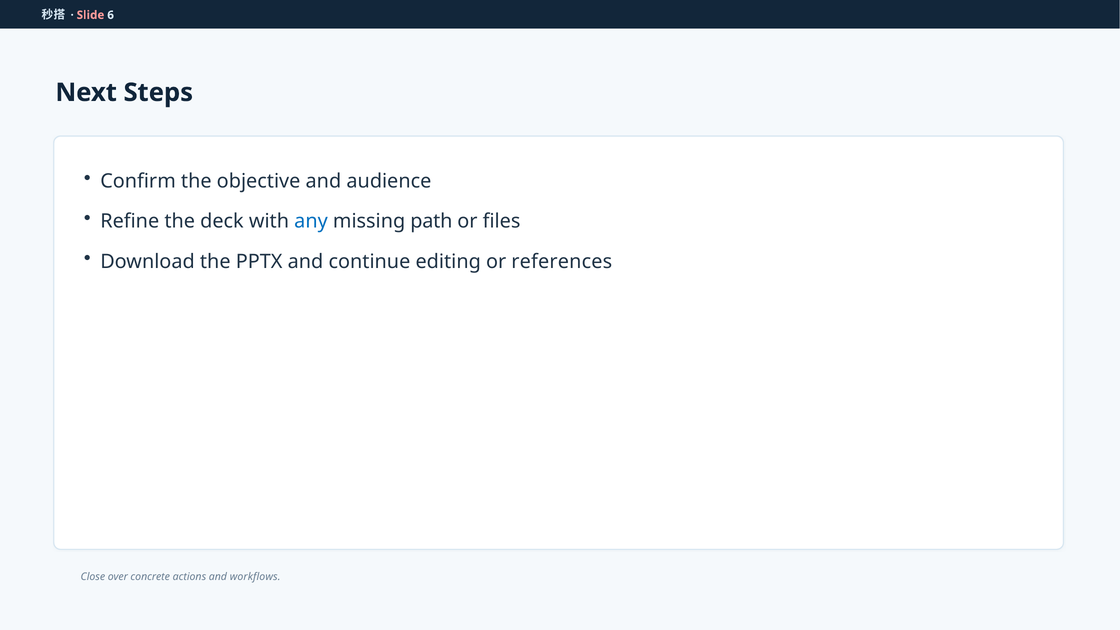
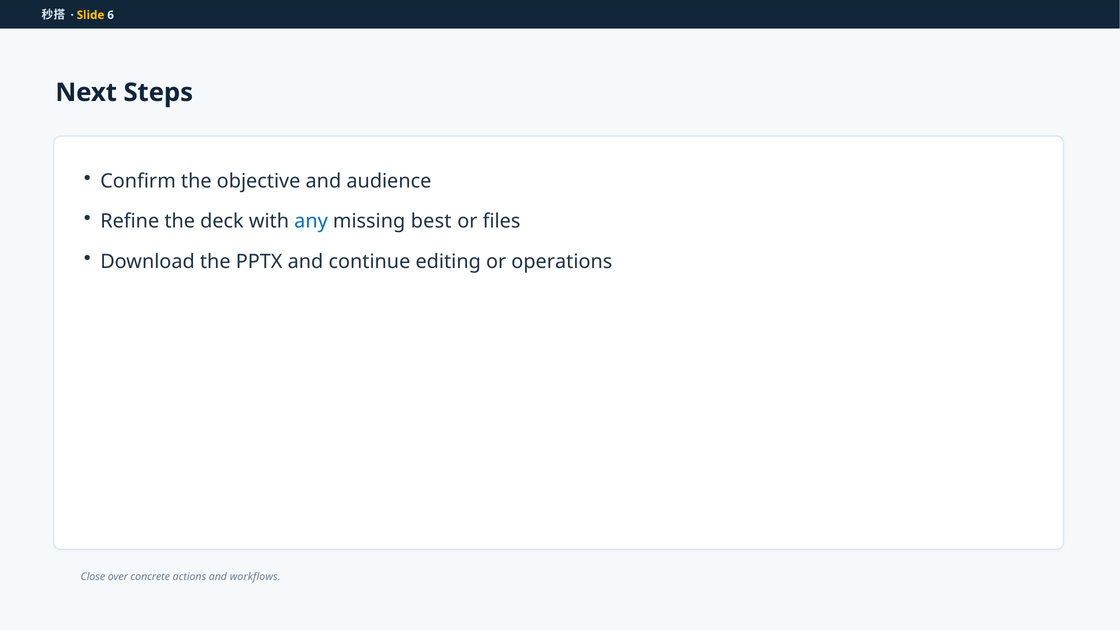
Slide colour: pink -> yellow
path: path -> best
references: references -> operations
